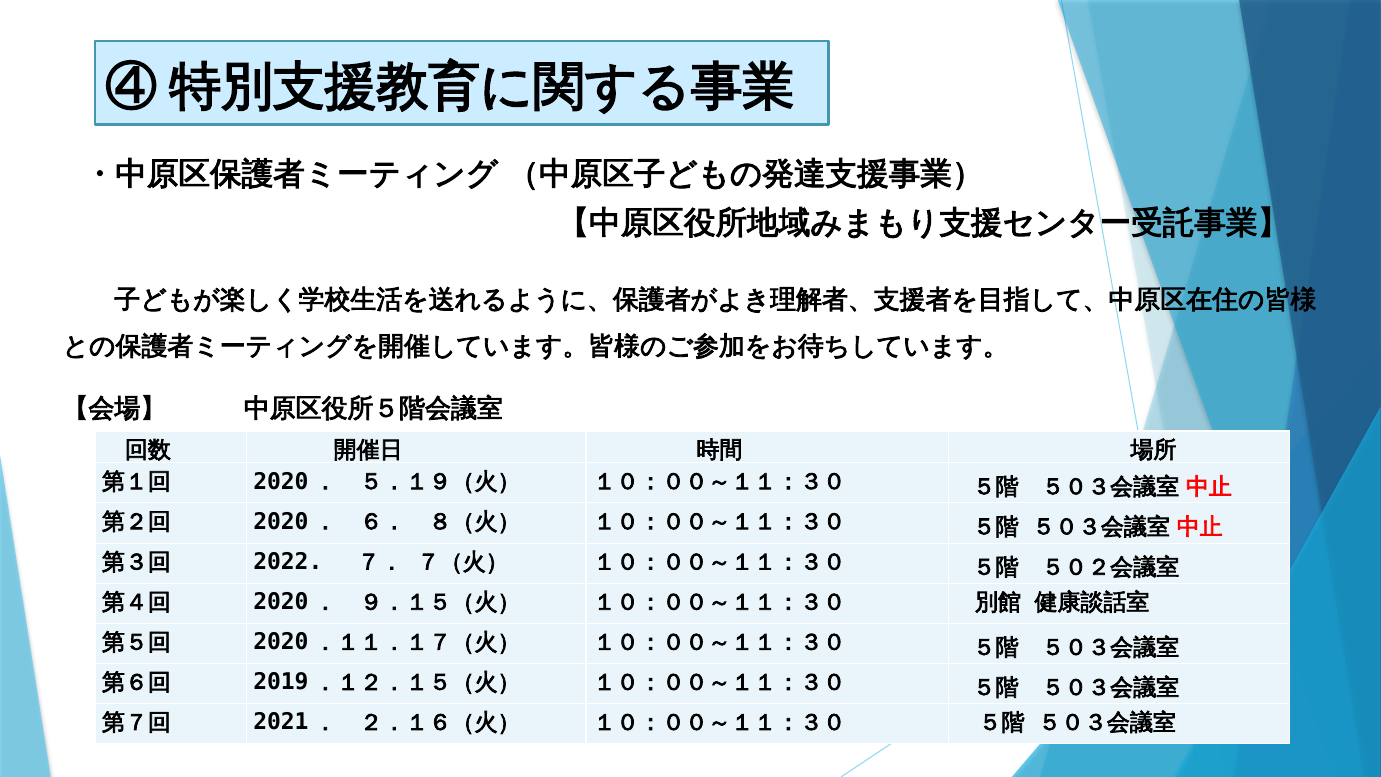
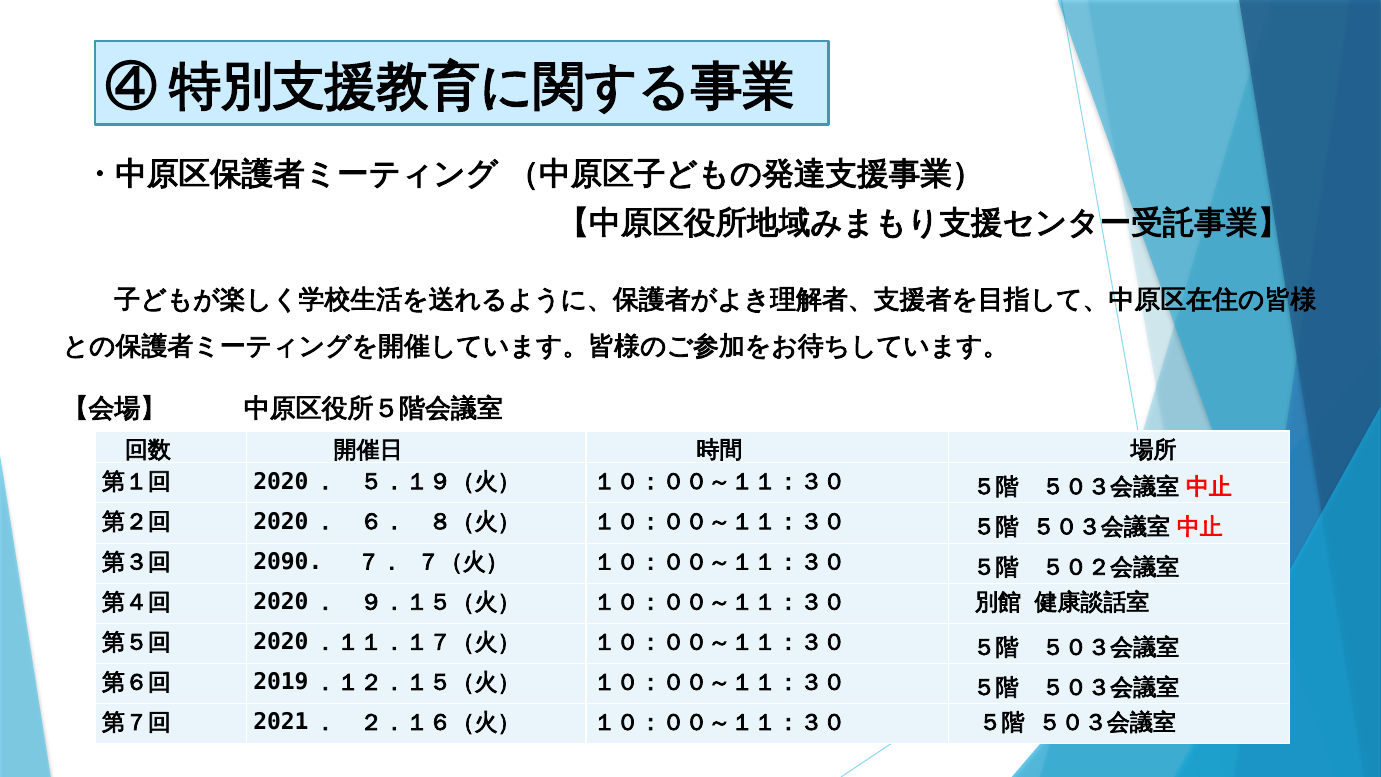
2022: 2022 -> 2090
